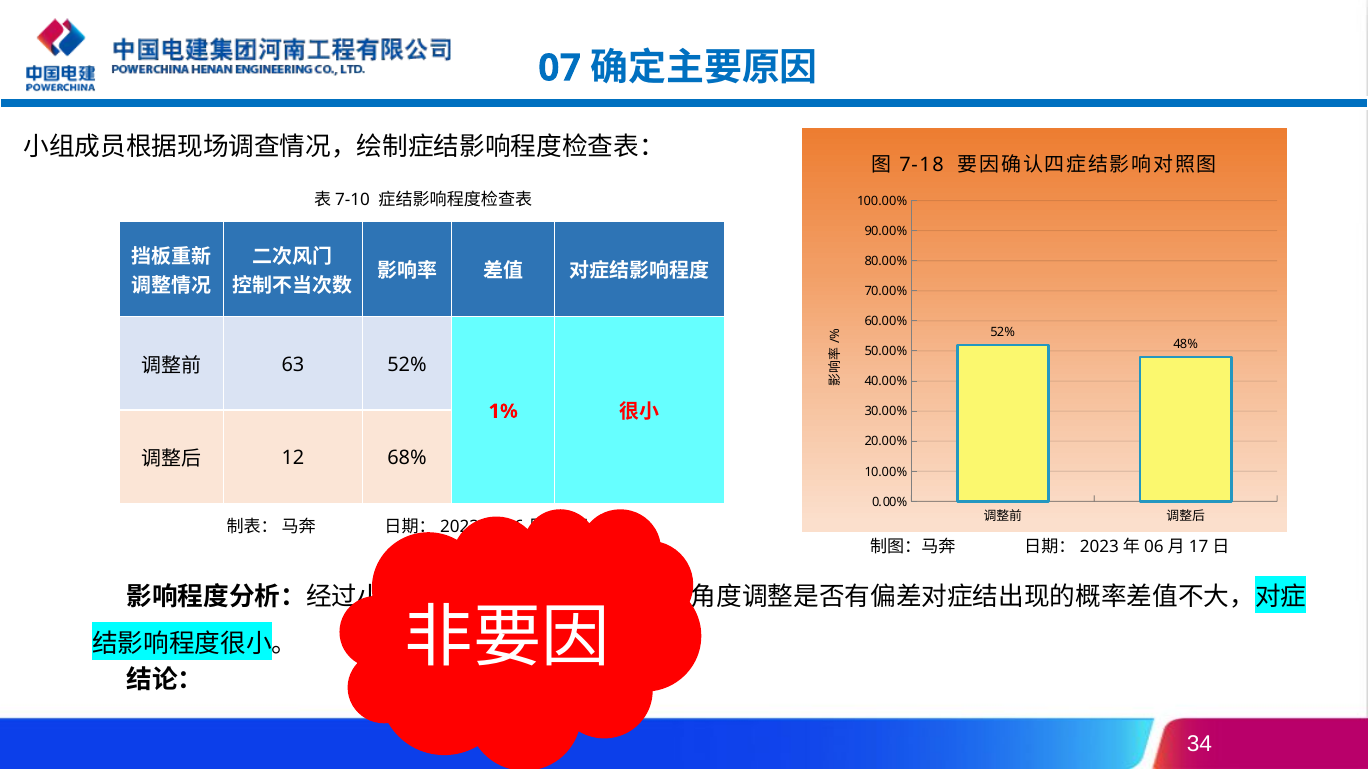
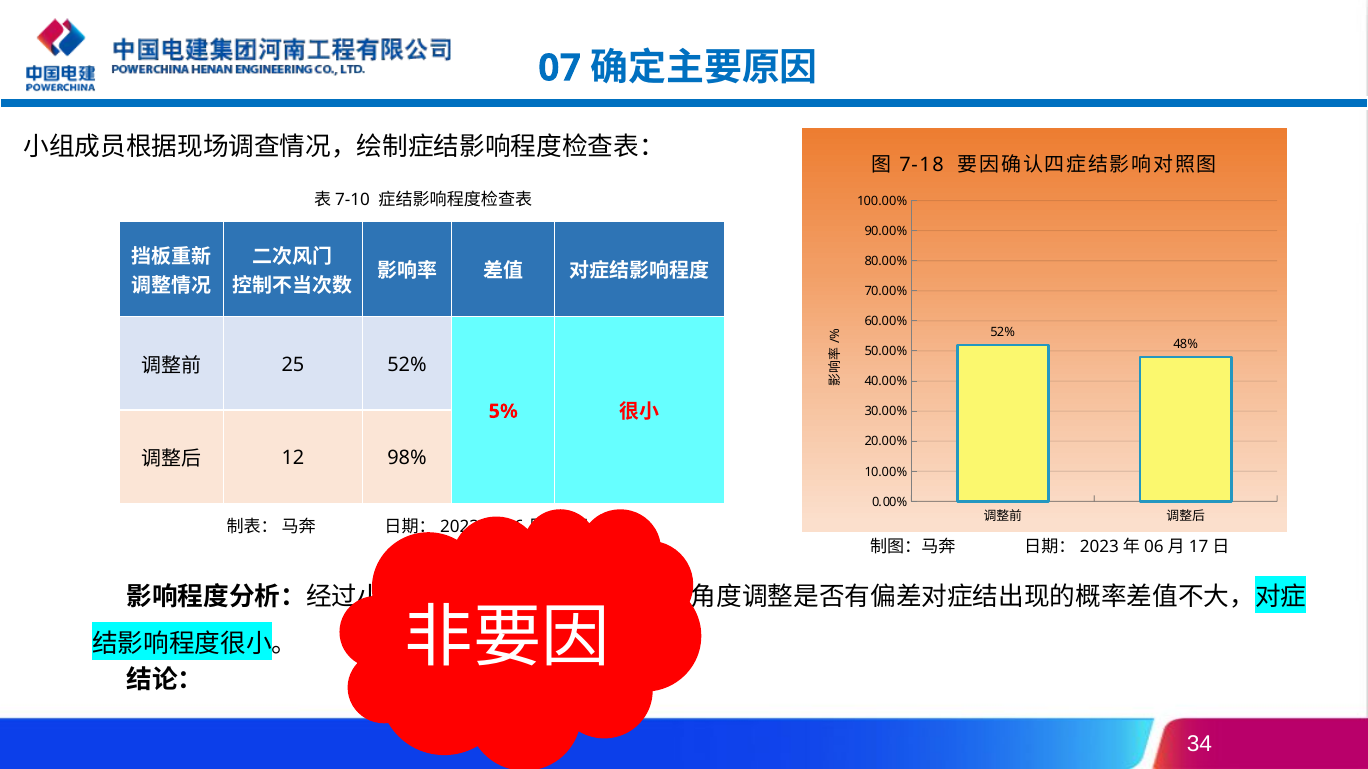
63: 63 -> 25
1%: 1% -> 5%
68%: 68% -> 98%
